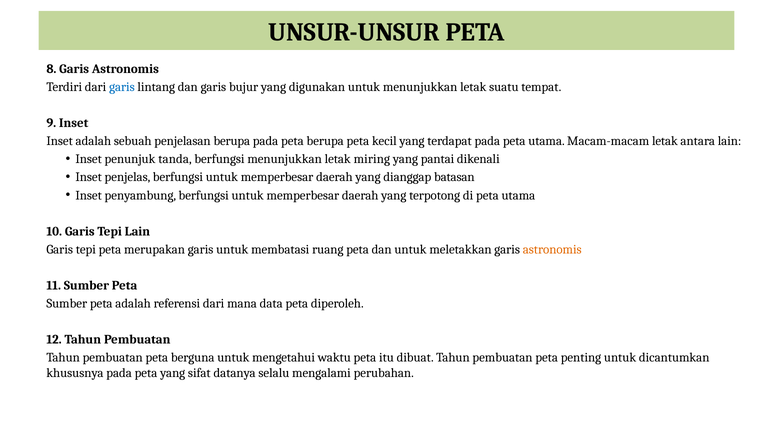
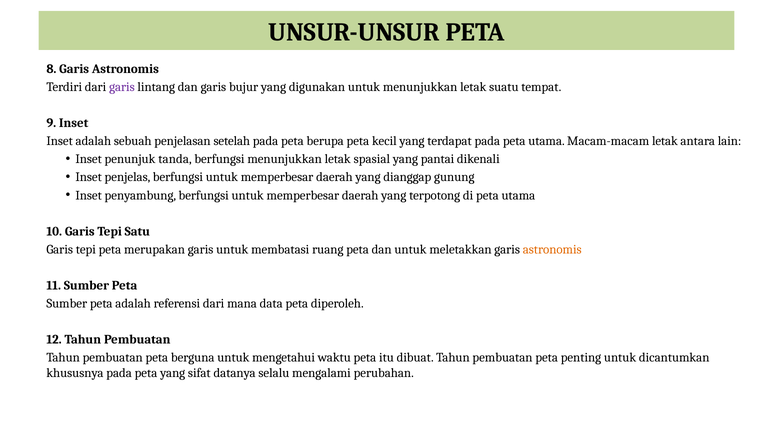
garis at (122, 87) colour: blue -> purple
penjelasan berupa: berupa -> setelah
miring: miring -> spasial
batasan: batasan -> gunung
Tepi Lain: Lain -> Satu
